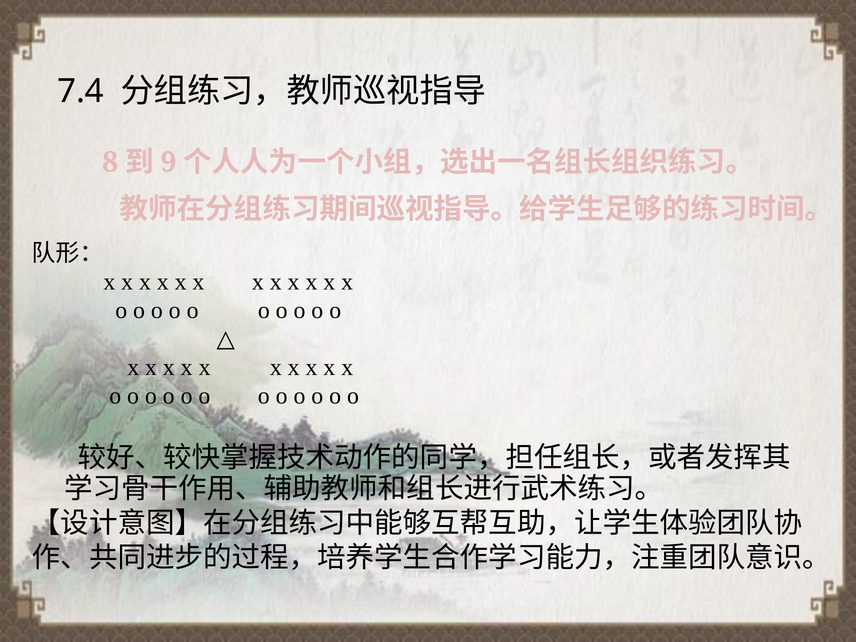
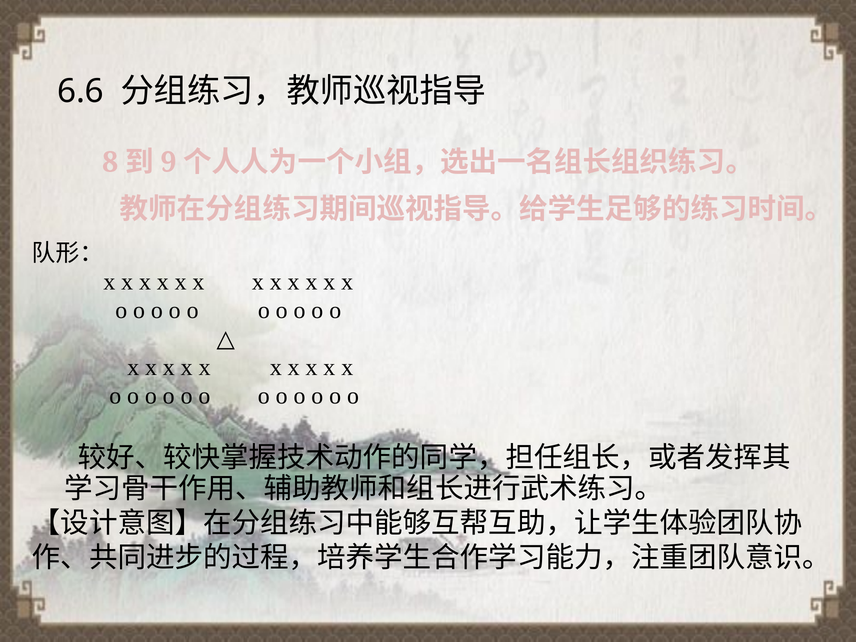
7.4: 7.4 -> 6.6
